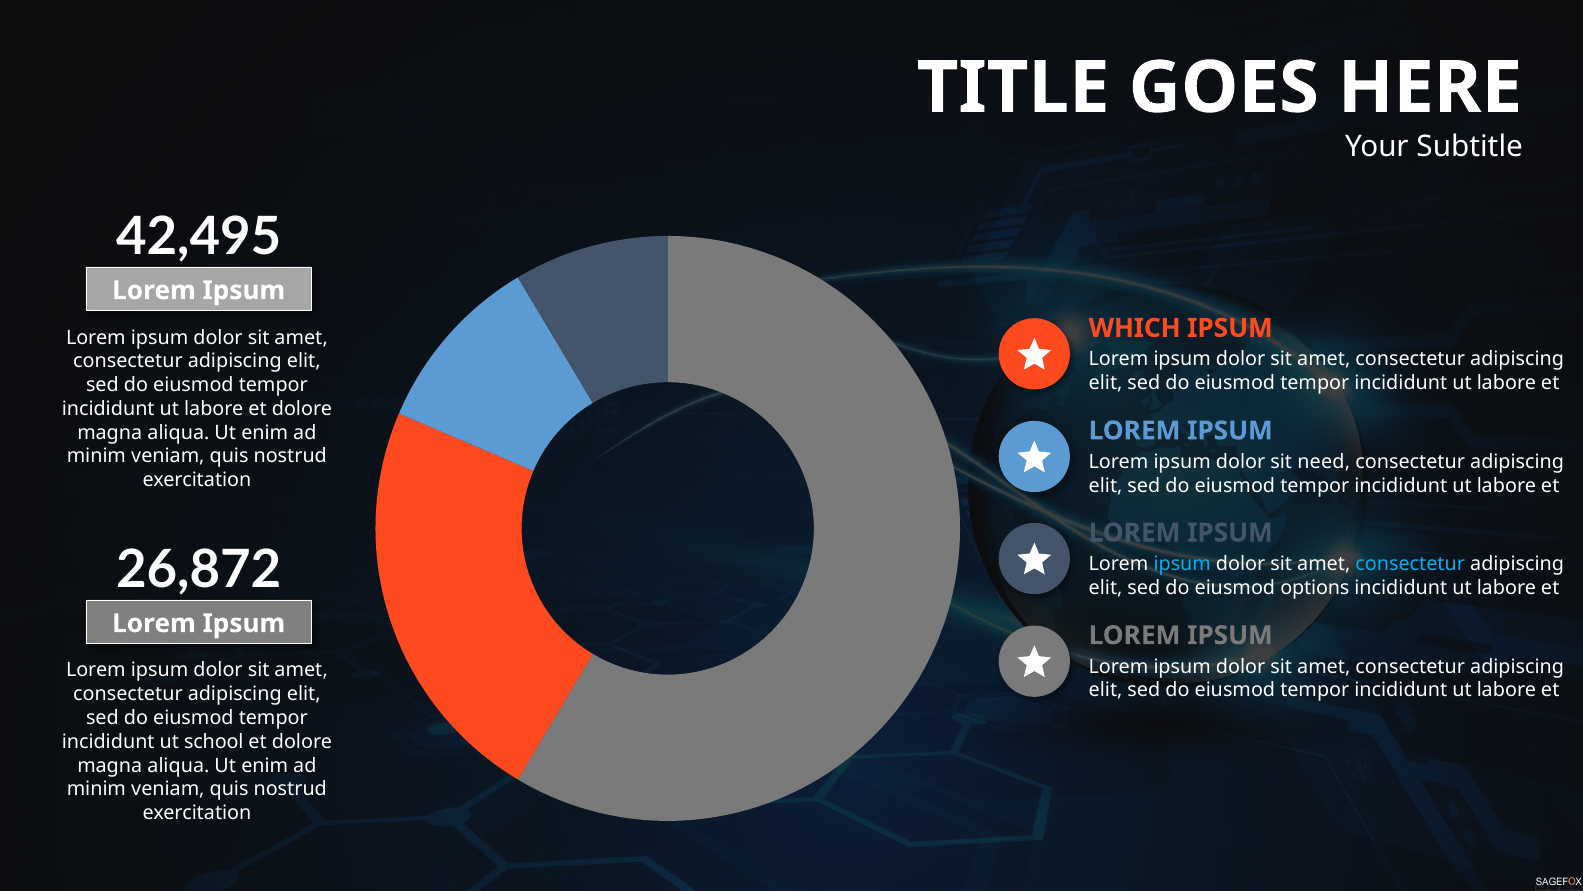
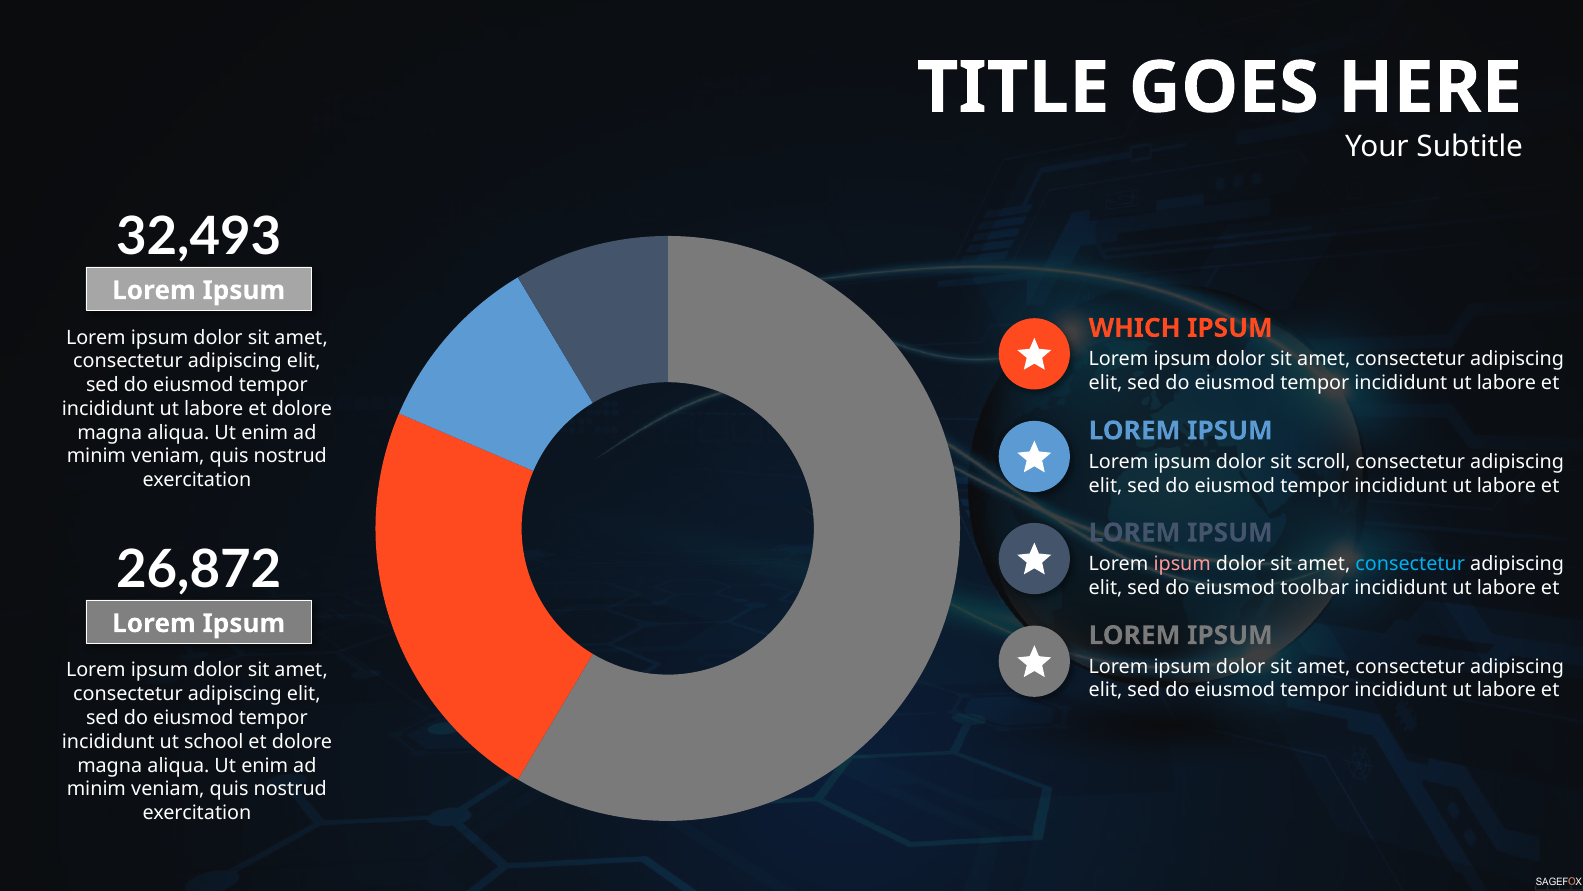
42,495: 42,495 -> 32,493
need: need -> scroll
ipsum at (1182, 564) colour: light blue -> pink
options: options -> toolbar
